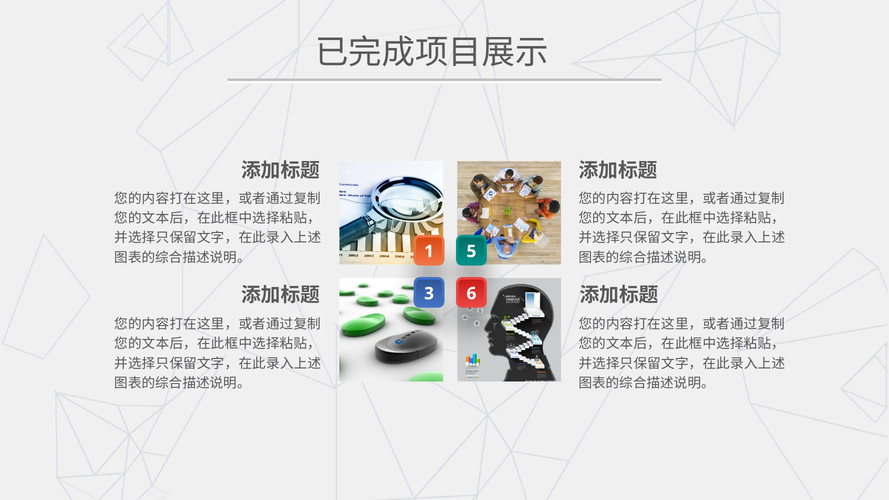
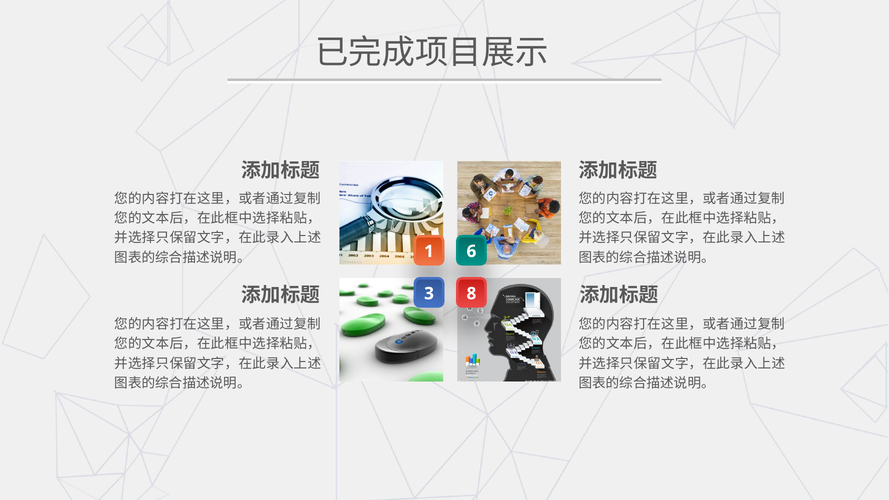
5: 5 -> 6
6: 6 -> 8
